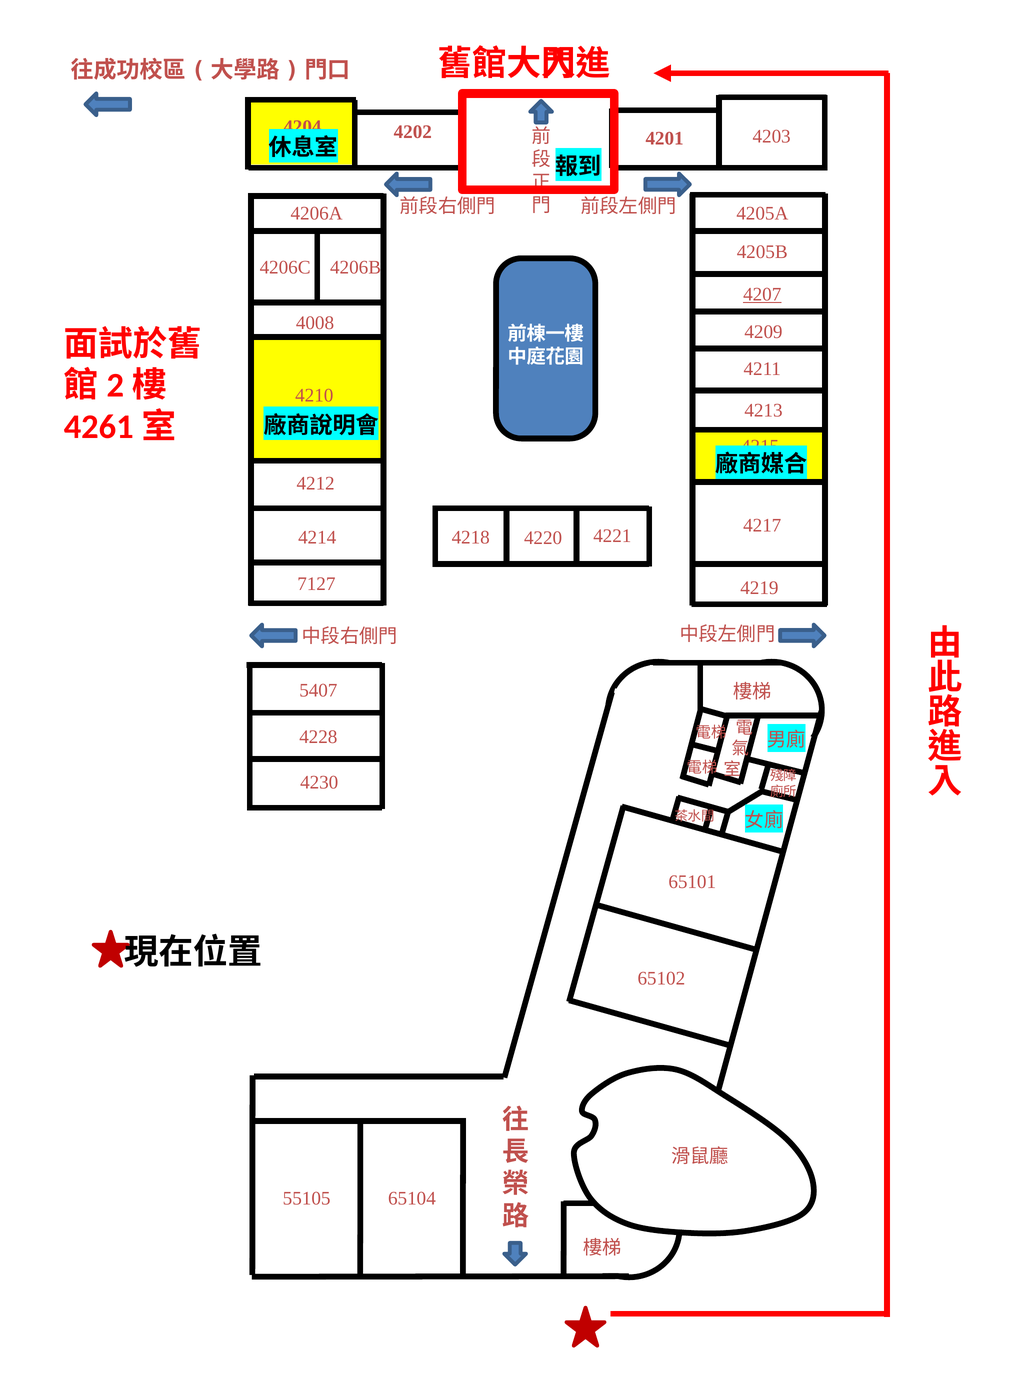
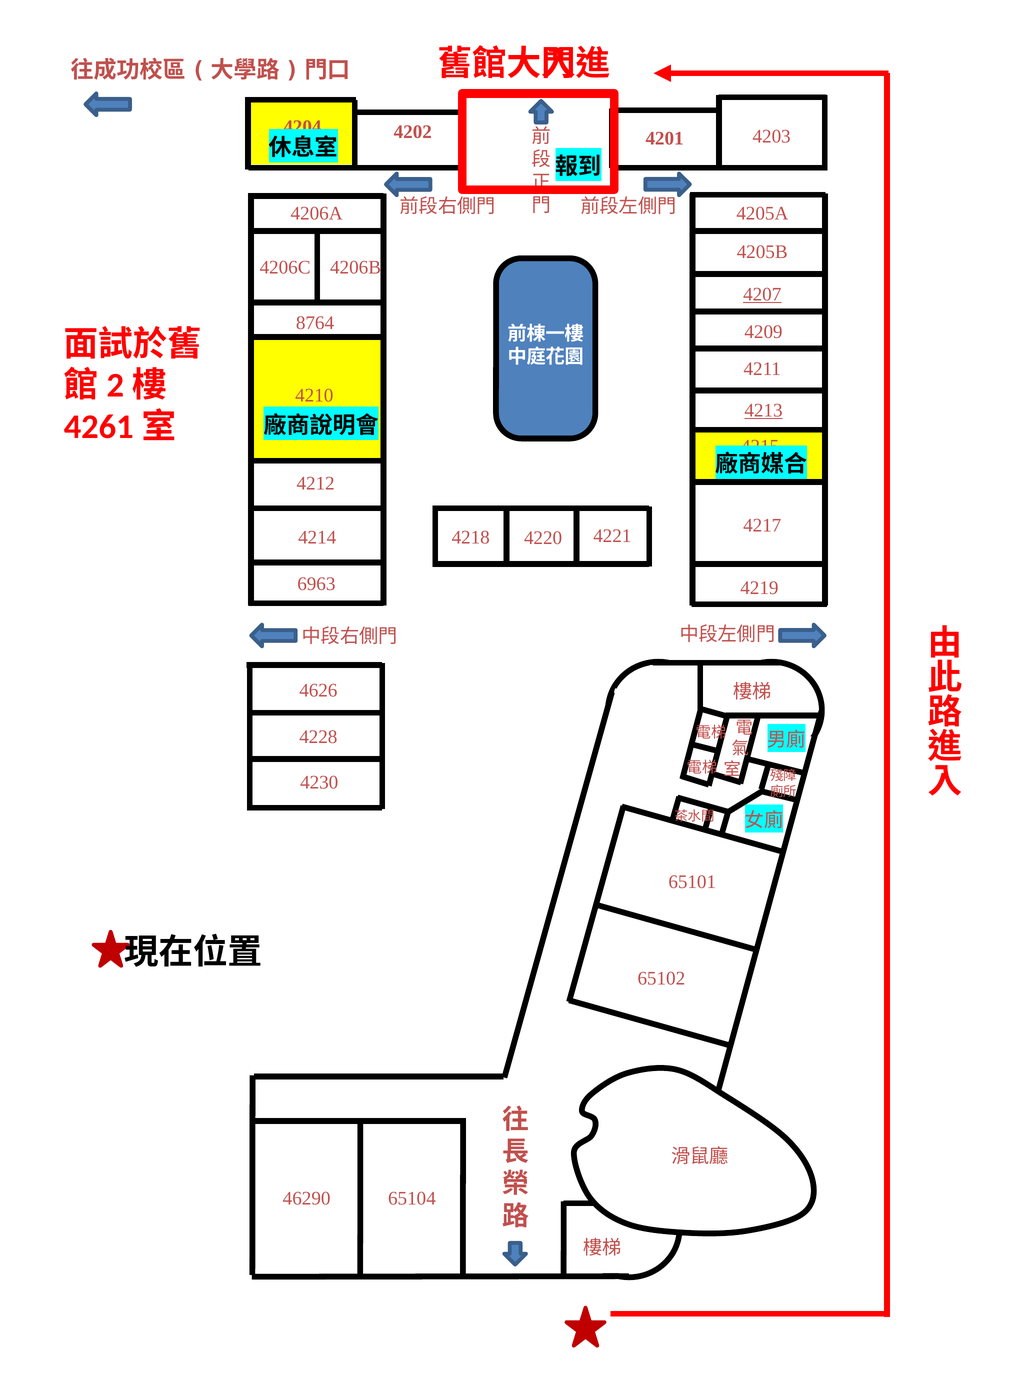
4008: 4008 -> 8764
4213 underline: none -> present
7127: 7127 -> 6963
5407: 5407 -> 4626
55105: 55105 -> 46290
